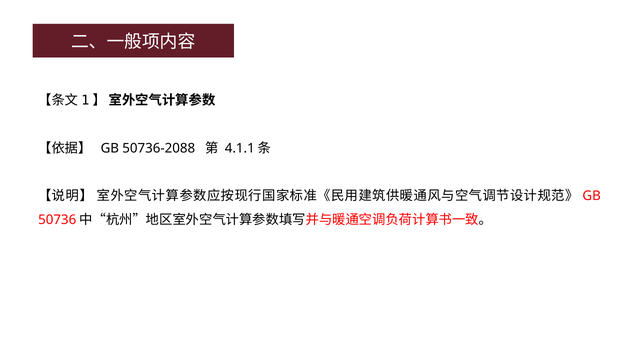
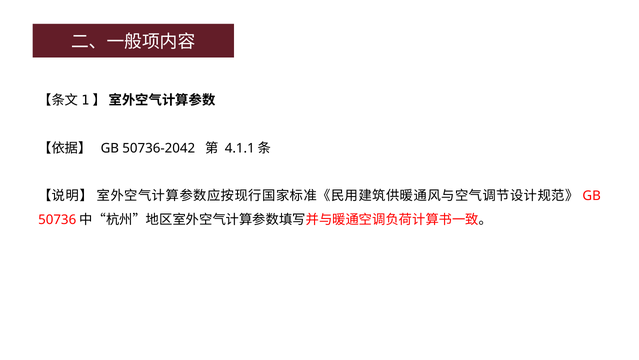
50736-2088: 50736-2088 -> 50736-2042
